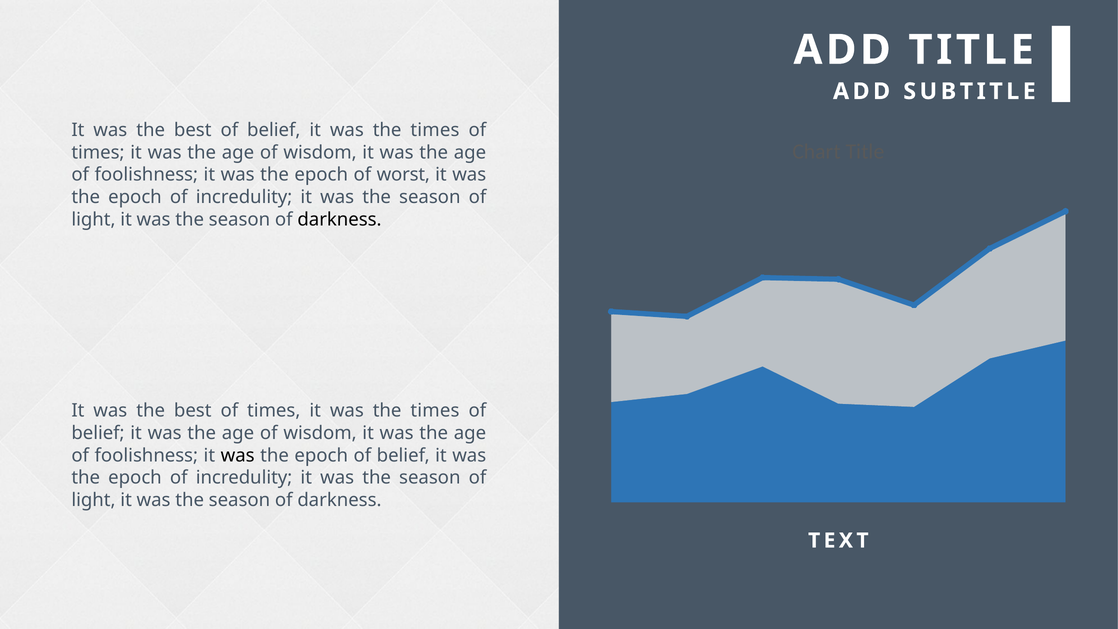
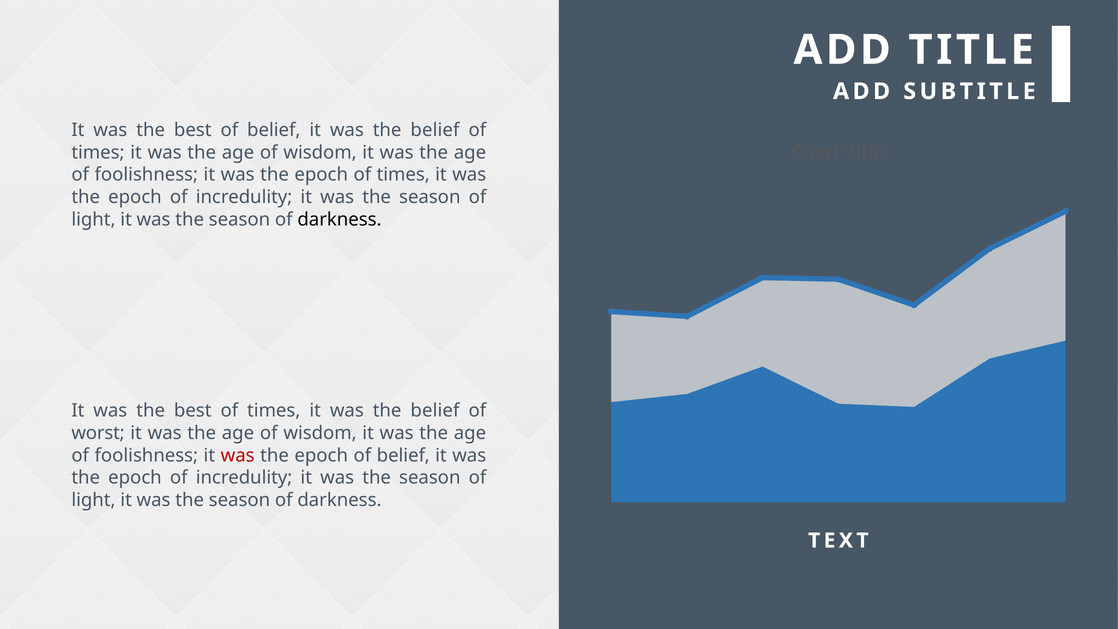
times at (435, 130): times -> belief
epoch of worst: worst -> times
times at (435, 411): times -> belief
belief at (98, 433): belief -> worst
was at (238, 455) colour: black -> red
